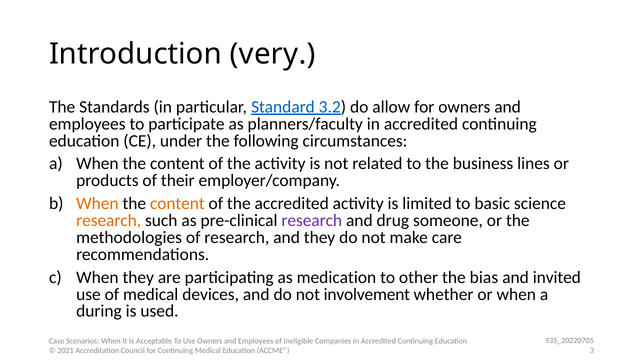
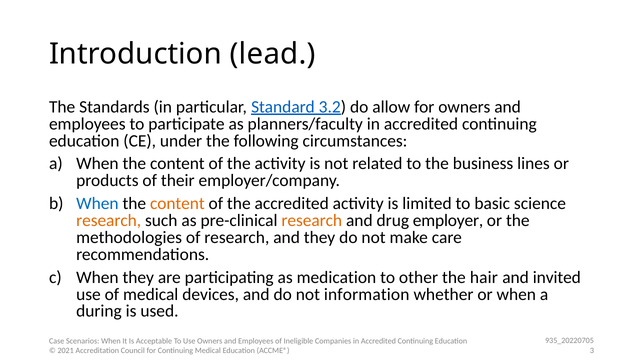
very: very -> lead
When at (97, 203) colour: orange -> blue
research at (312, 220) colour: purple -> orange
someone: someone -> employer
bias: bias -> hair
involvement: involvement -> information
